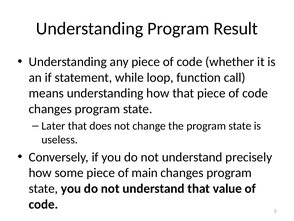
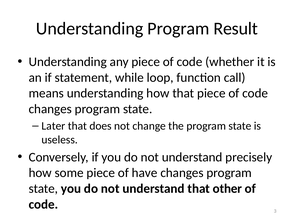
main: main -> have
value: value -> other
